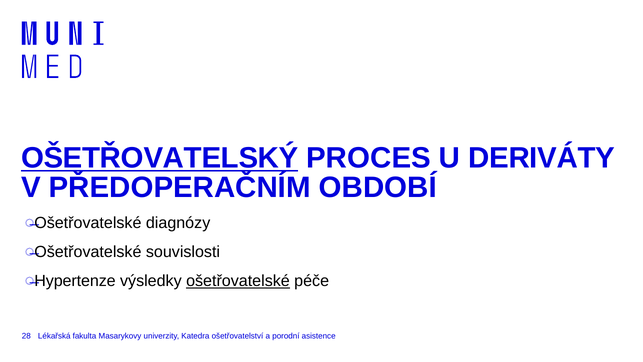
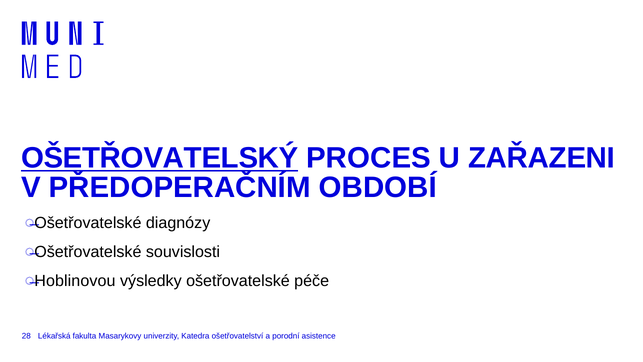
DERIVÁTY: DERIVÁTY -> ZAŘAZENI
Hypertenze: Hypertenze -> Hoblinovou
ošetřovatelské at (238, 281) underline: present -> none
